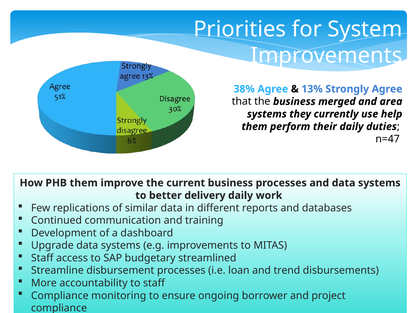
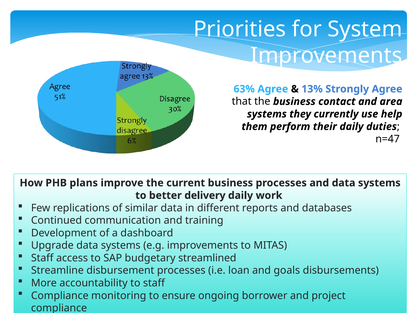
38%: 38% -> 63%
merged: merged -> contact
PHB them: them -> plans
trend: trend -> goals
